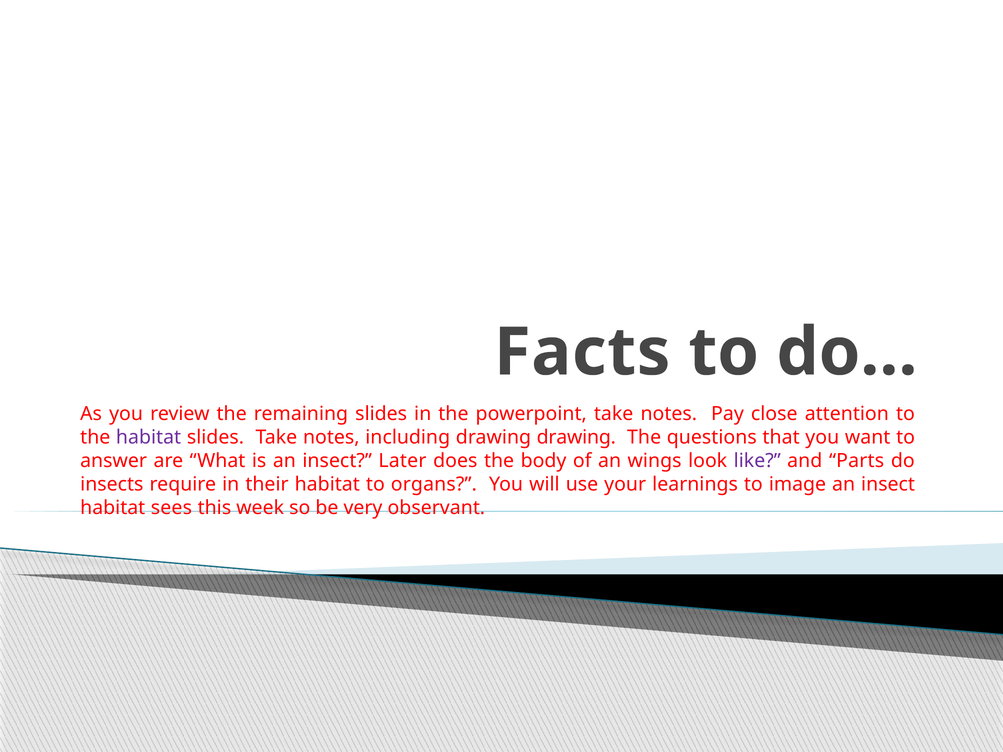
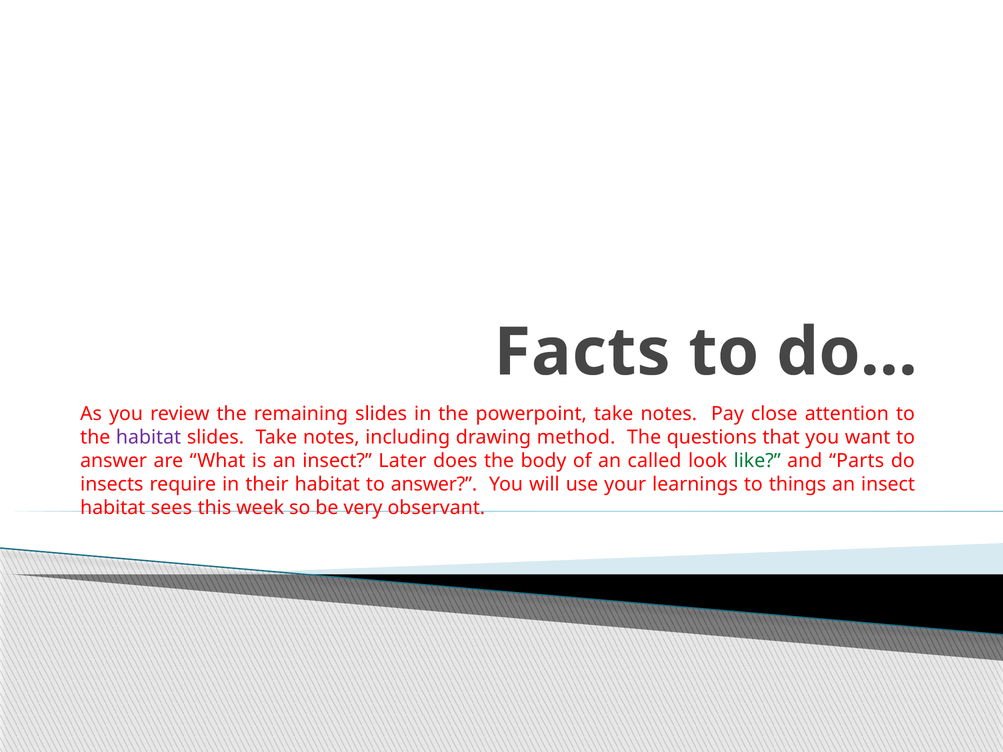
drawing drawing: drawing -> method
wings: wings -> called
like colour: purple -> green
habitat to organs: organs -> answer
image: image -> things
